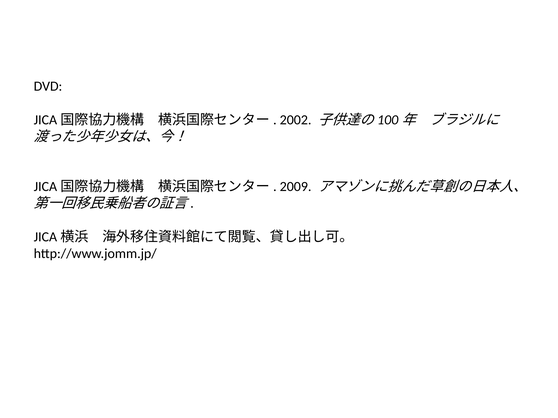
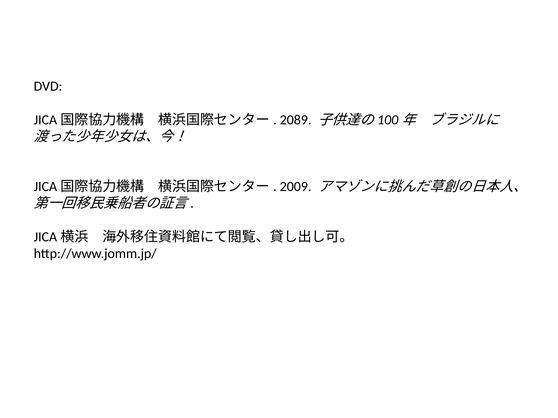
2002: 2002 -> 2089
